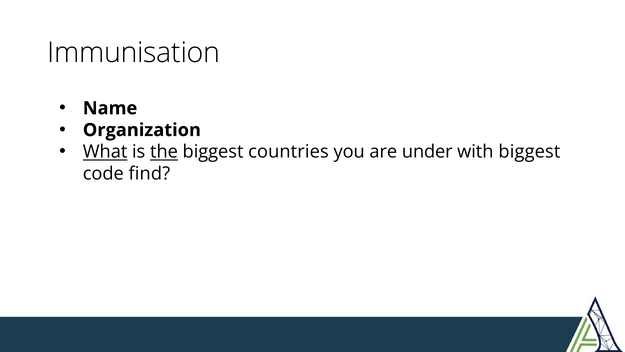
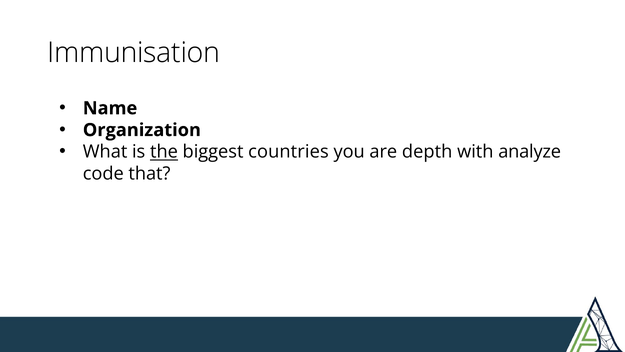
What underline: present -> none
under: under -> depth
with biggest: biggest -> analyze
find: find -> that
